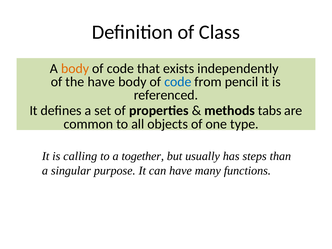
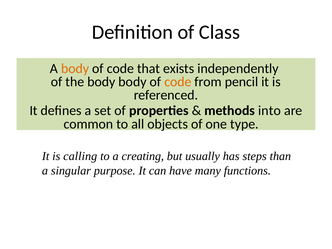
the have: have -> body
code at (178, 82) colour: blue -> orange
tabs: tabs -> into
together: together -> creating
